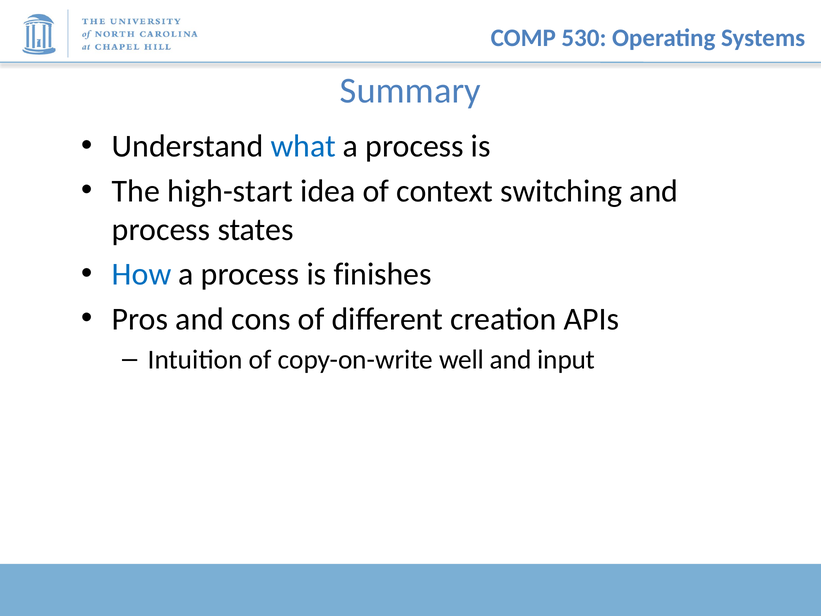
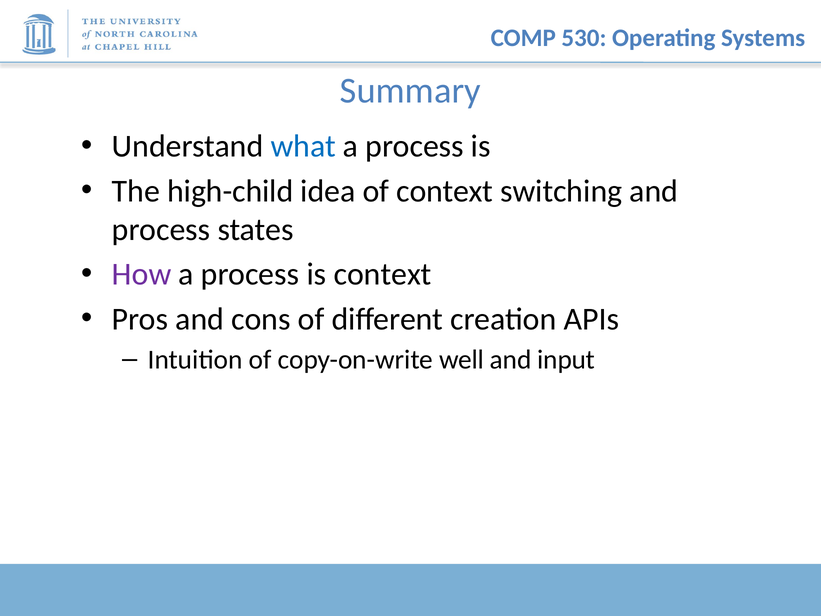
high-start: high-start -> high-child
How colour: blue -> purple
is finishes: finishes -> context
